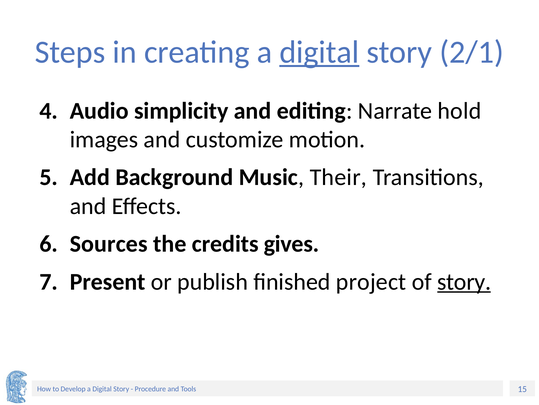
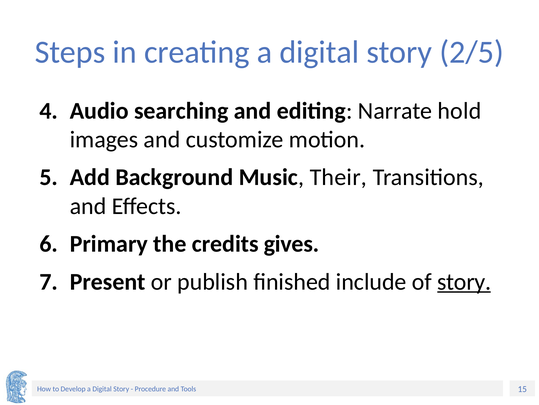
digital at (319, 52) underline: present -> none
2/1: 2/1 -> 2/5
simplicity: simplicity -> searching
Sources: Sources -> Primary
project: project -> include
